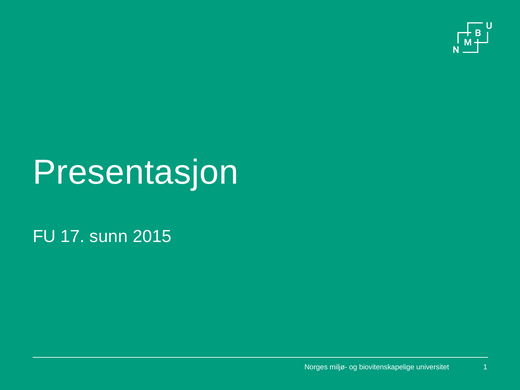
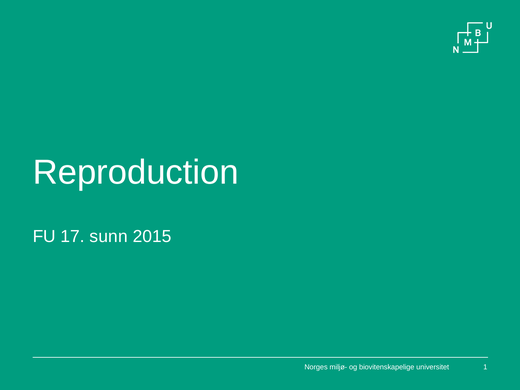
Presentasjon: Presentasjon -> Reproduction
